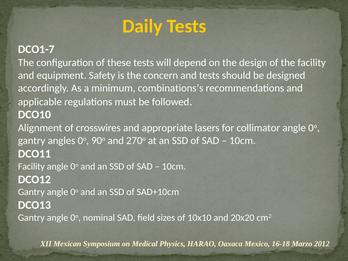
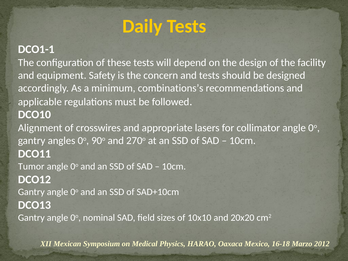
DCO1-7: DCO1-7 -> DCO1-1
Facility at (31, 167): Facility -> Tumor
